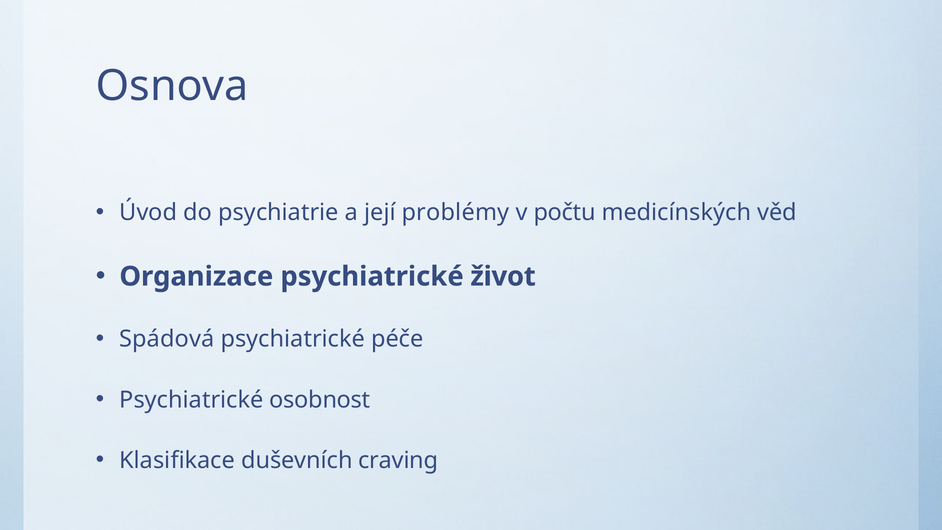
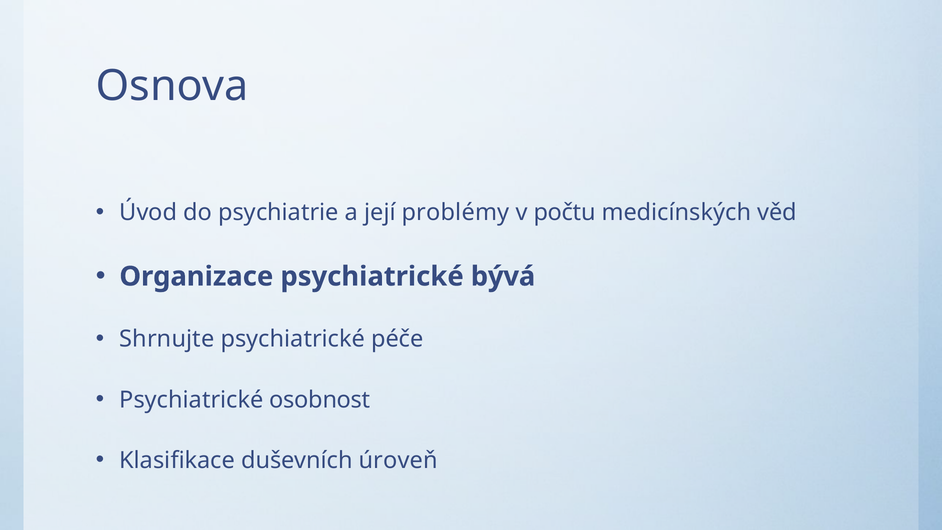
život: život -> bývá
Spádová: Spádová -> Shrnujte
craving: craving -> úroveň
